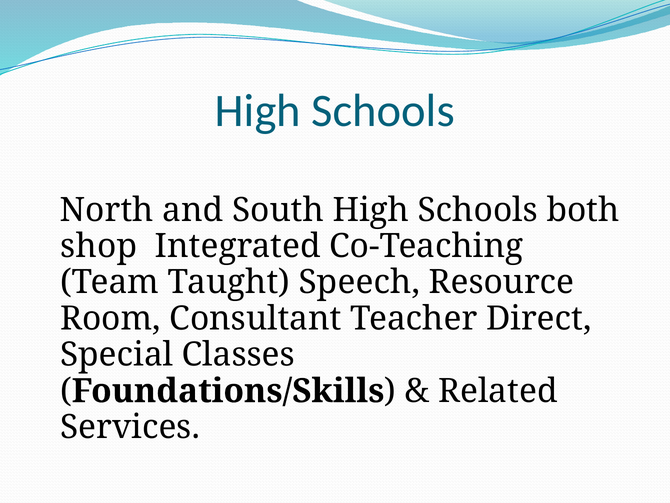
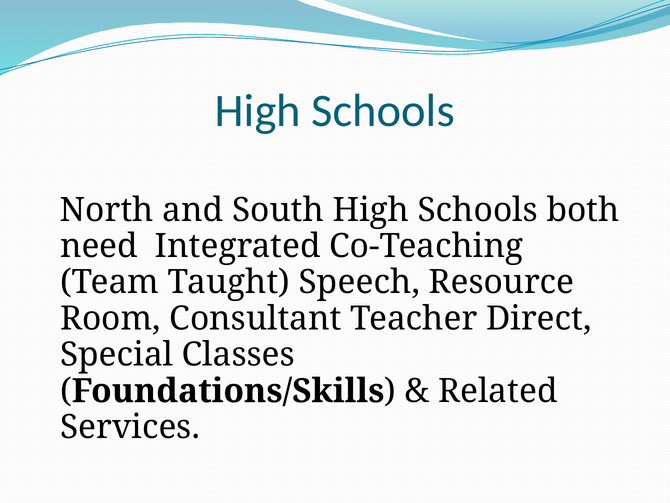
shop: shop -> need
